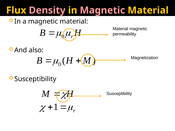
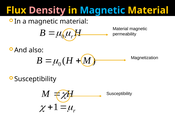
Magnetic at (102, 10) colour: pink -> light blue
